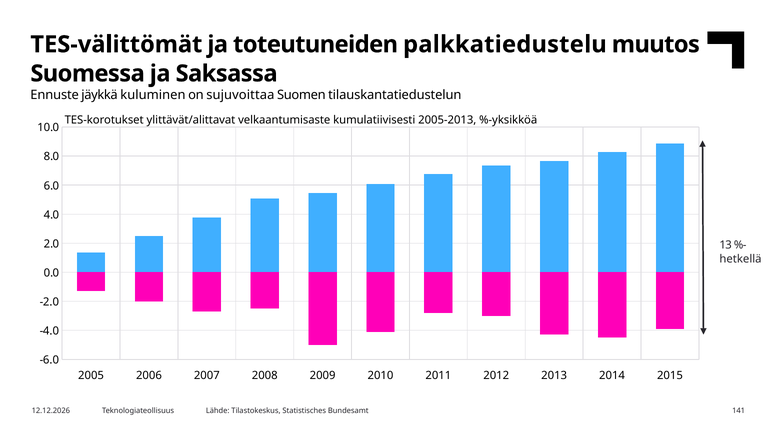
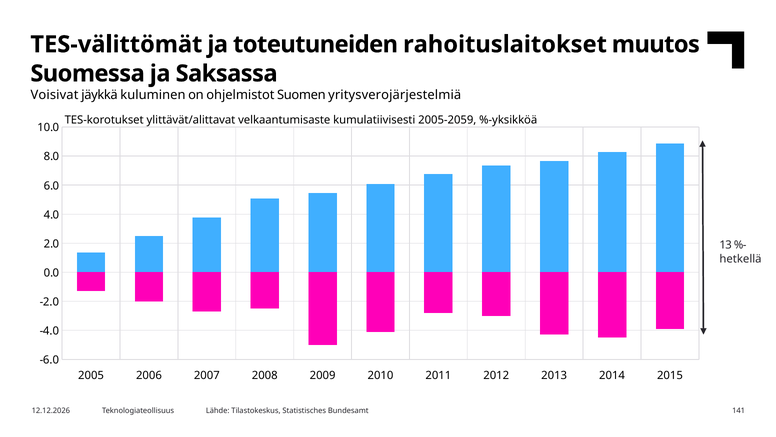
palkkatiedustelu: palkkatiedustelu -> rahoituslaitokset
Ennuste: Ennuste -> Voisivat
sujuvoittaa: sujuvoittaa -> ohjelmistot
tilauskantatiedustelun: tilauskantatiedustelun -> yritysverojärjestelmiä
2005-2013: 2005-2013 -> 2005-2059
